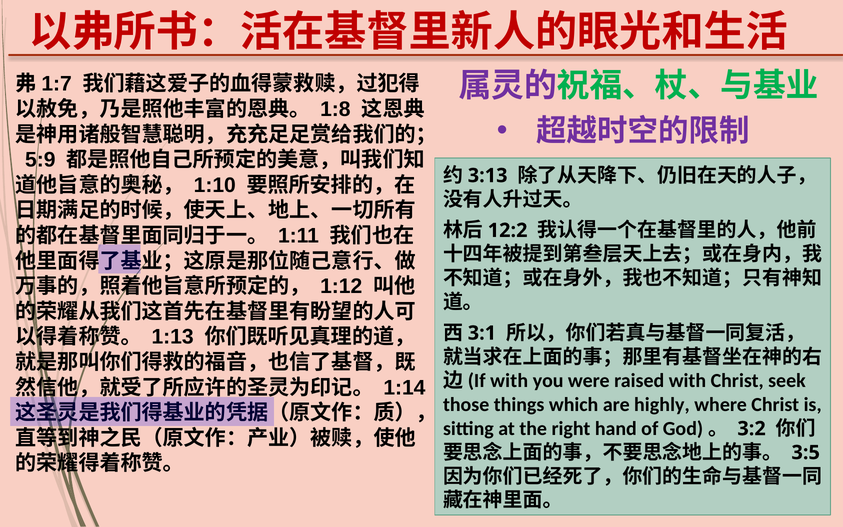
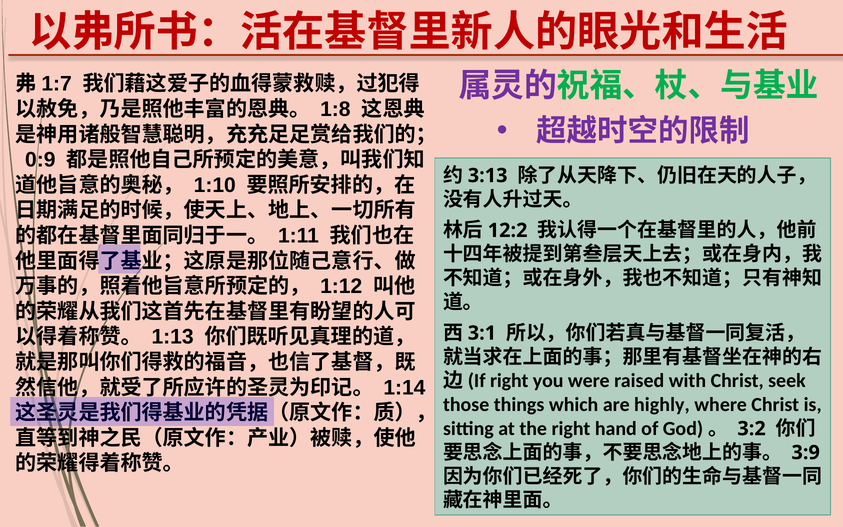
5:9: 5:9 -> 0:9
with at (509, 381): with -> right
3:5: 3:5 -> 3:9
